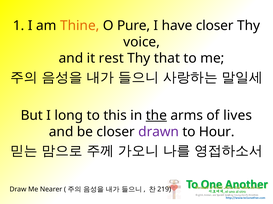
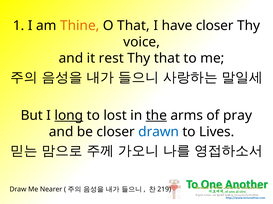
O Pure: Pure -> That
long underline: none -> present
this: this -> lost
lives: lives -> pray
drawn colour: purple -> blue
Hour: Hour -> Lives
